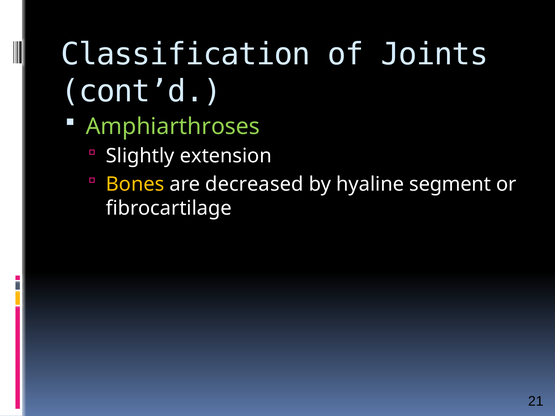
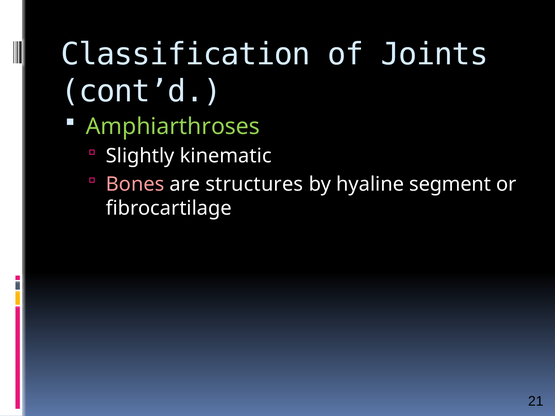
extension: extension -> kinematic
Bones colour: yellow -> pink
decreased: decreased -> structures
